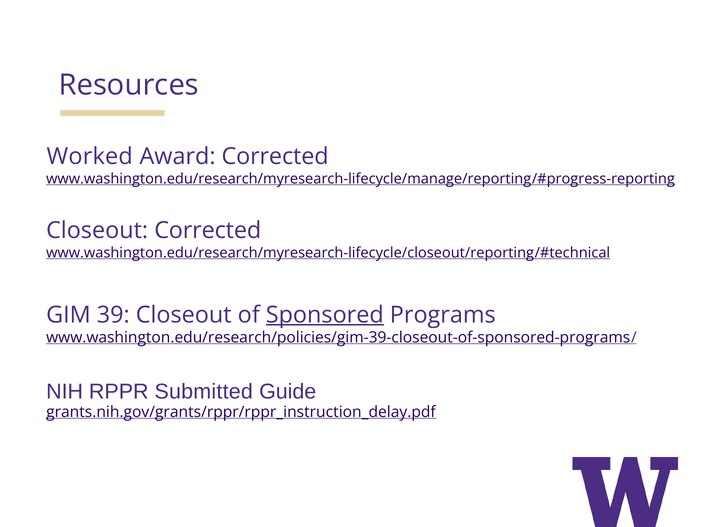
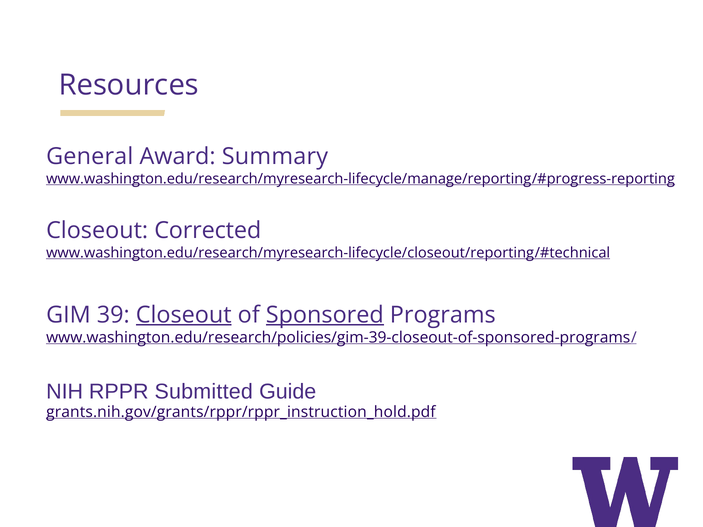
Worked: Worked -> General
Award Corrected: Corrected -> Summary
Closeout at (184, 315) underline: none -> present
grants.nih.gov/grants/rppr/rppr_instruction_delay.pdf: grants.nih.gov/grants/rppr/rppr_instruction_delay.pdf -> grants.nih.gov/grants/rppr/rppr_instruction_hold.pdf
